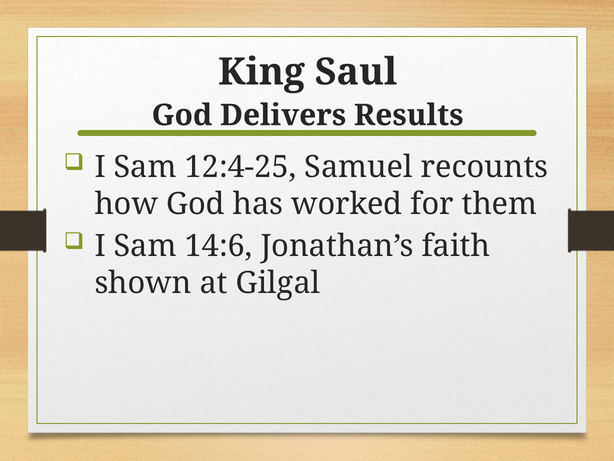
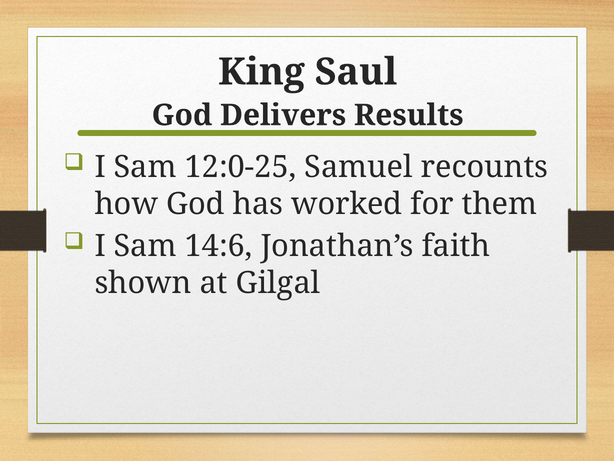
12:4-25: 12:4-25 -> 12:0-25
